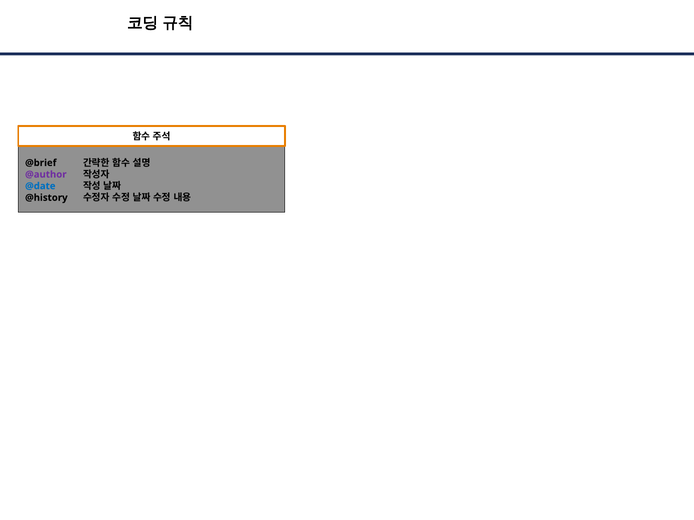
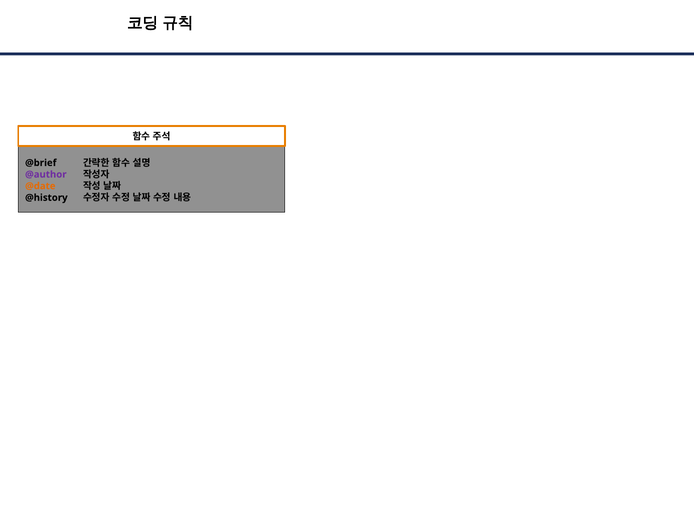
@date colour: blue -> orange
